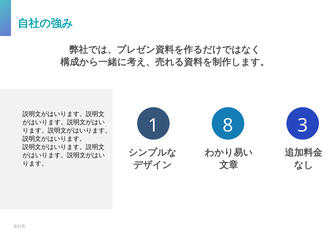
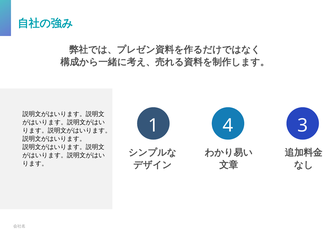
8: 8 -> 4
